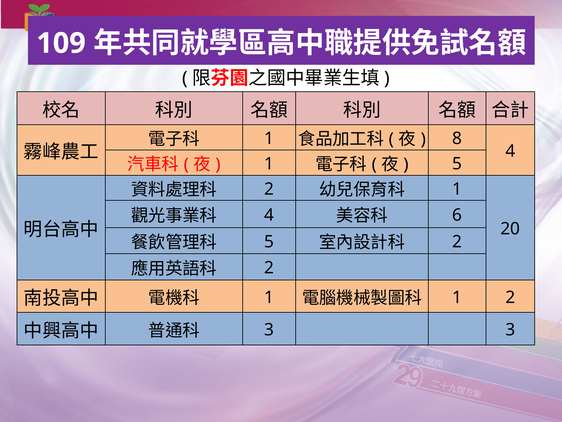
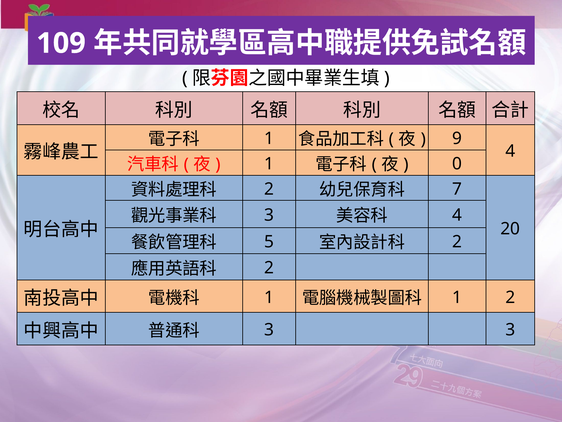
8: 8 -> 9
5 at (457, 164): 5 -> 0
1 at (457, 189): 1 -> 7
4 at (269, 215): 4 -> 3
6 at (457, 215): 6 -> 4
